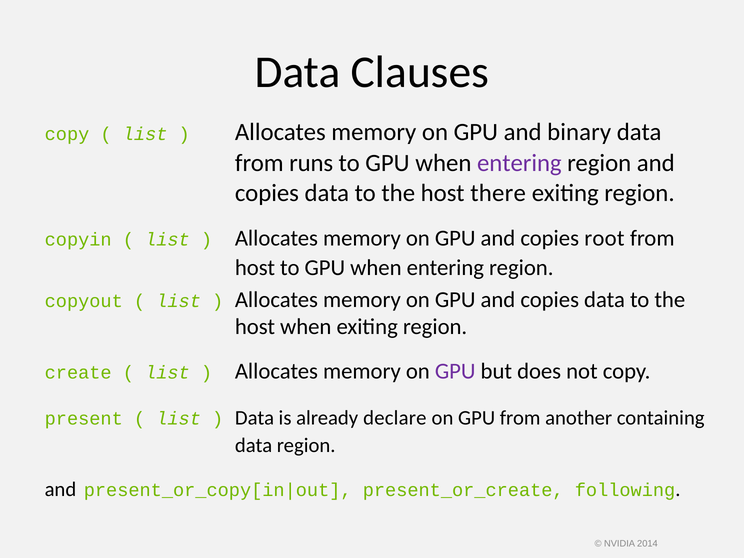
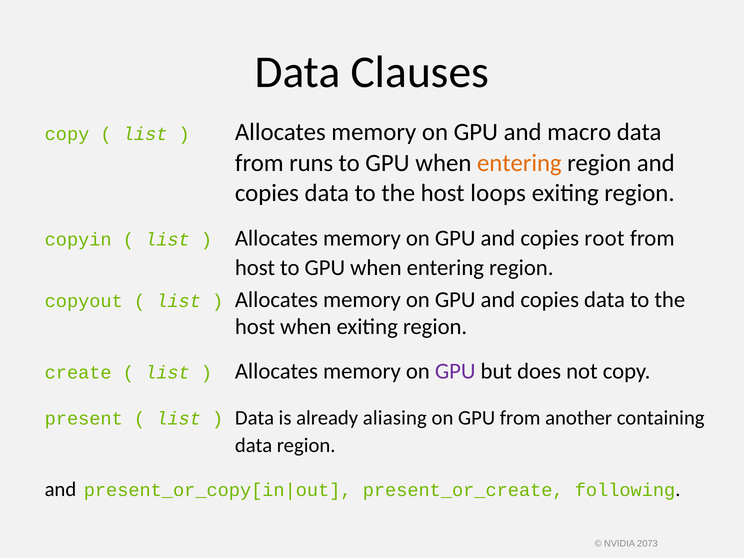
binary: binary -> macro
entering at (519, 163) colour: purple -> orange
there: there -> loops
declare: declare -> aliasing
2014: 2014 -> 2073
